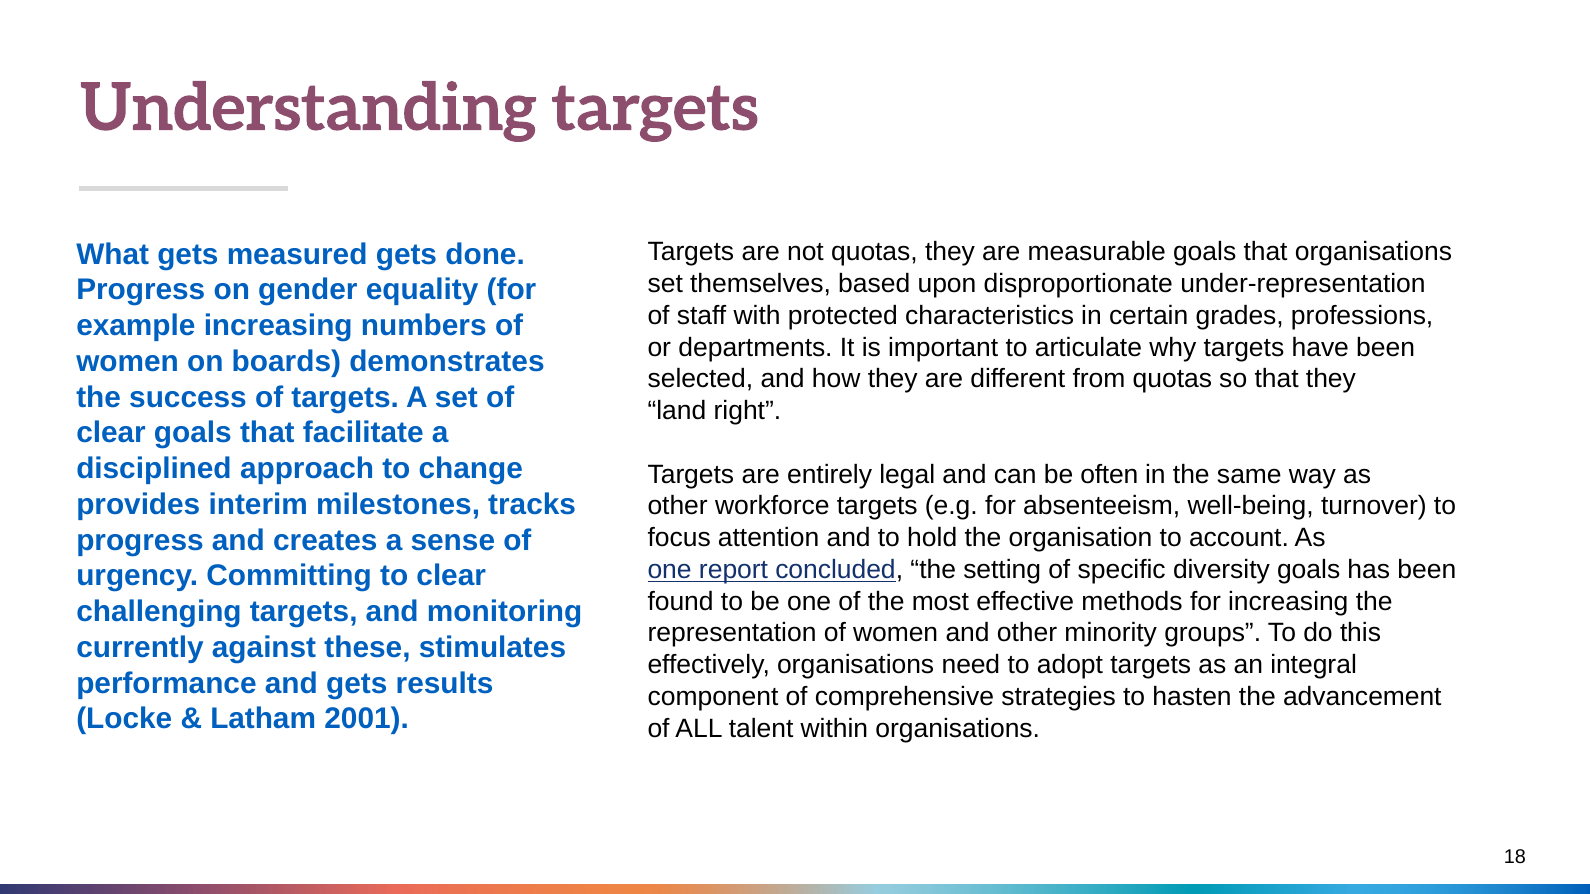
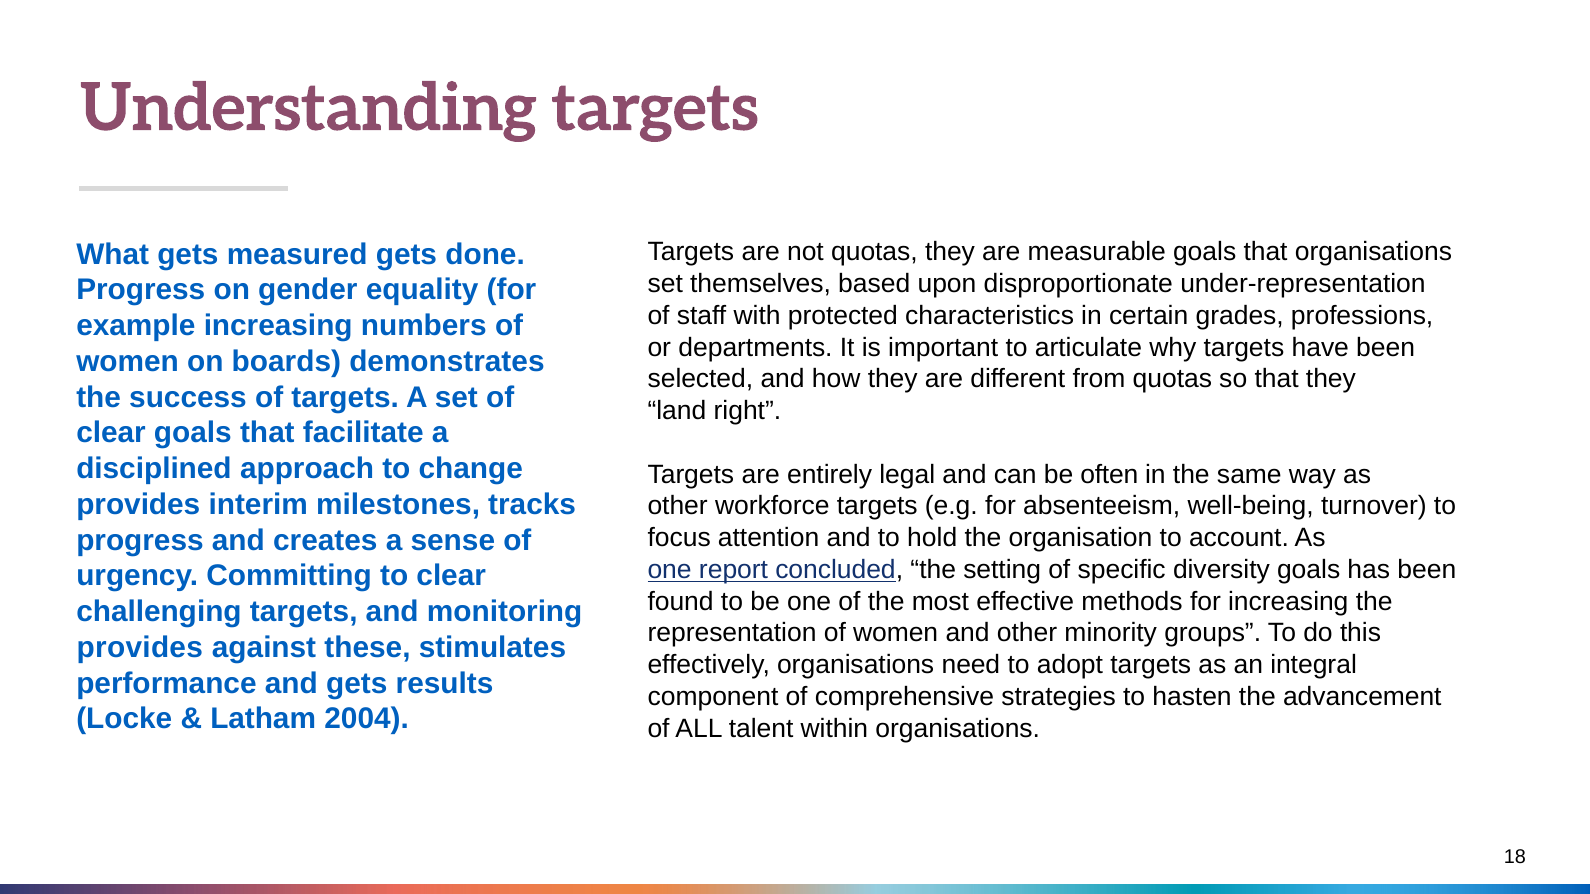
currently at (140, 648): currently -> provides
2001: 2001 -> 2004
